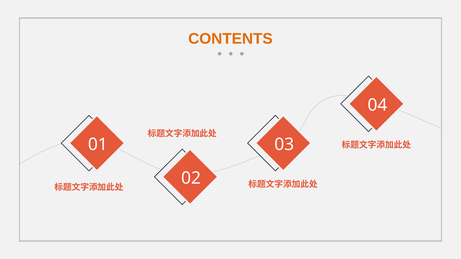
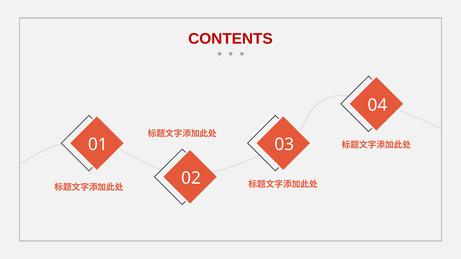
CONTENTS colour: orange -> red
